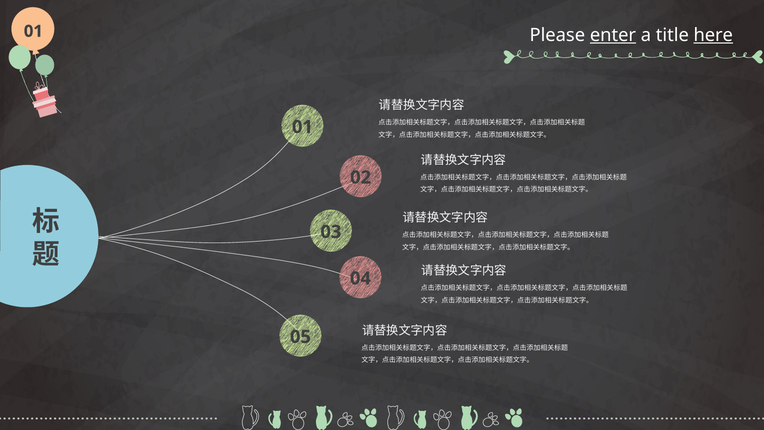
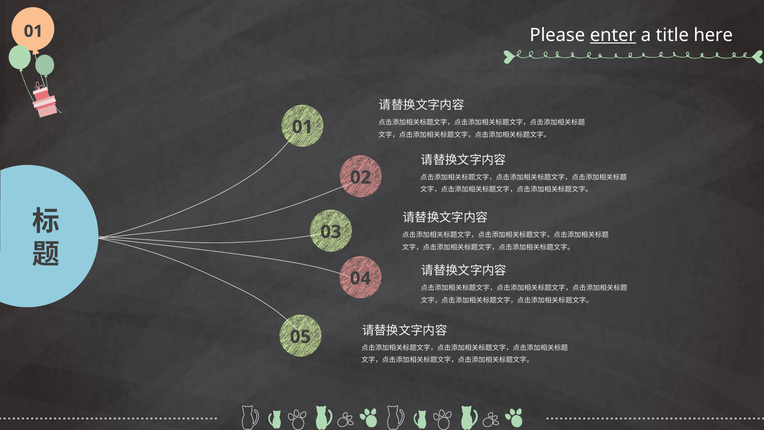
here underline: present -> none
